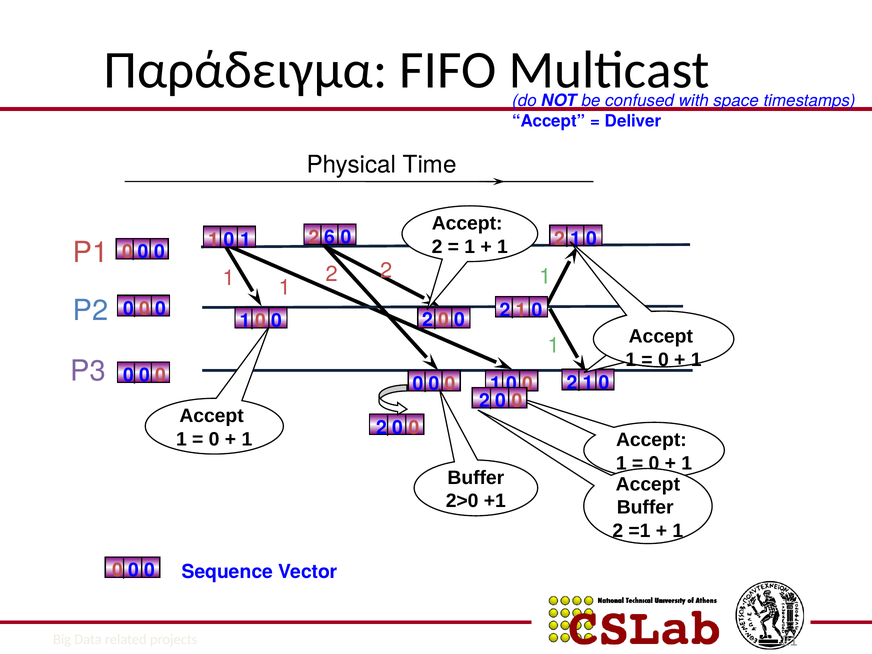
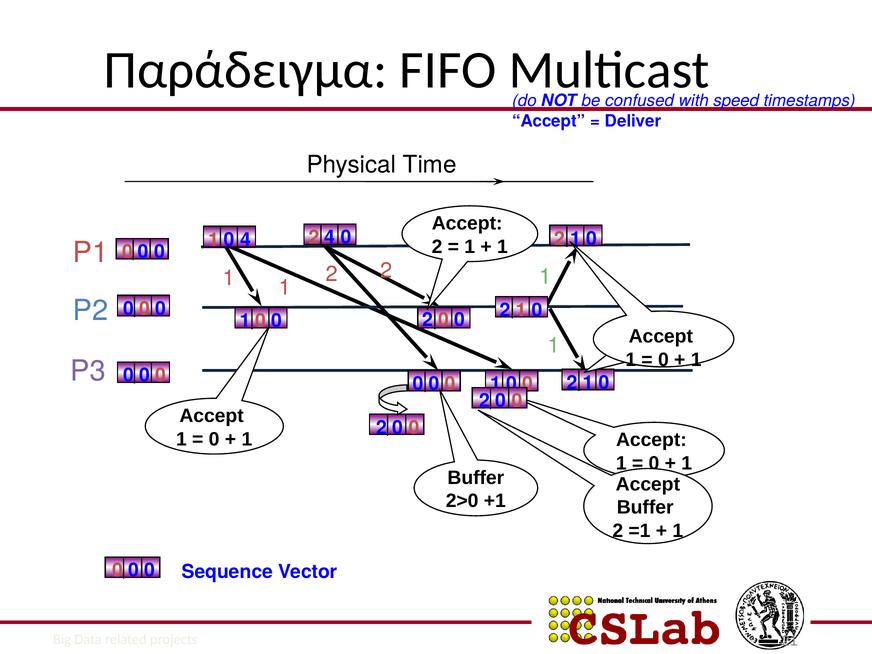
space: space -> speed
1 at (245, 240): 1 -> 4
2 6: 6 -> 4
